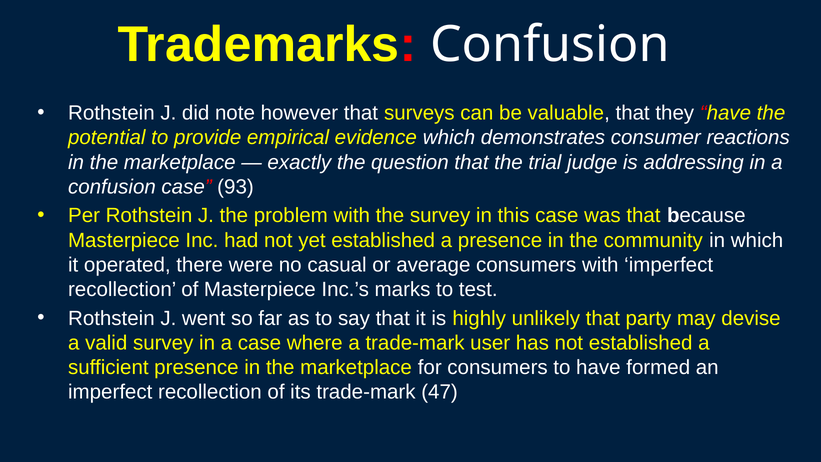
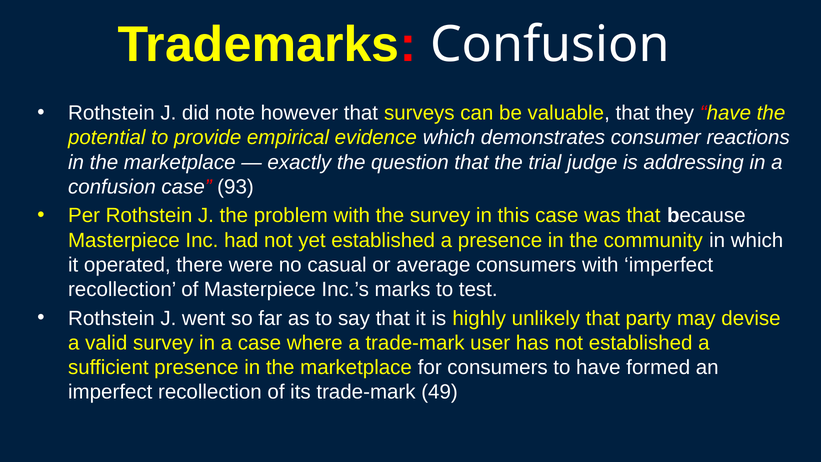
47: 47 -> 49
